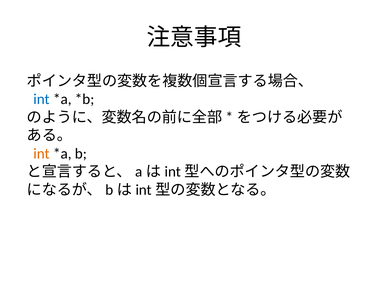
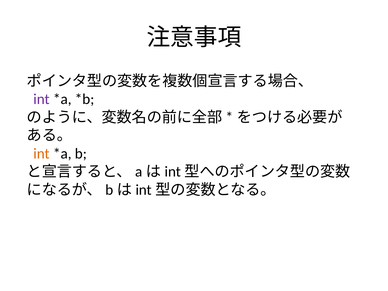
int at (42, 99) colour: blue -> purple
